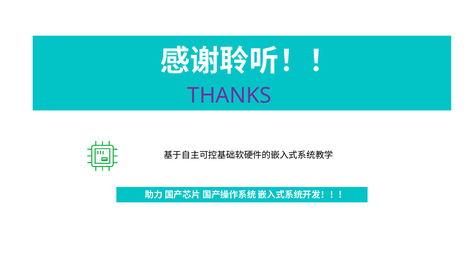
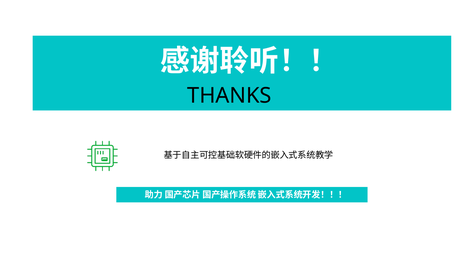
THANKS colour: purple -> black
